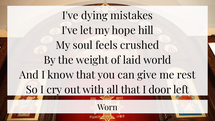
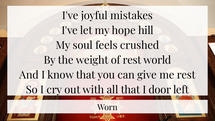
dying: dying -> joyful
of laid: laid -> rest
